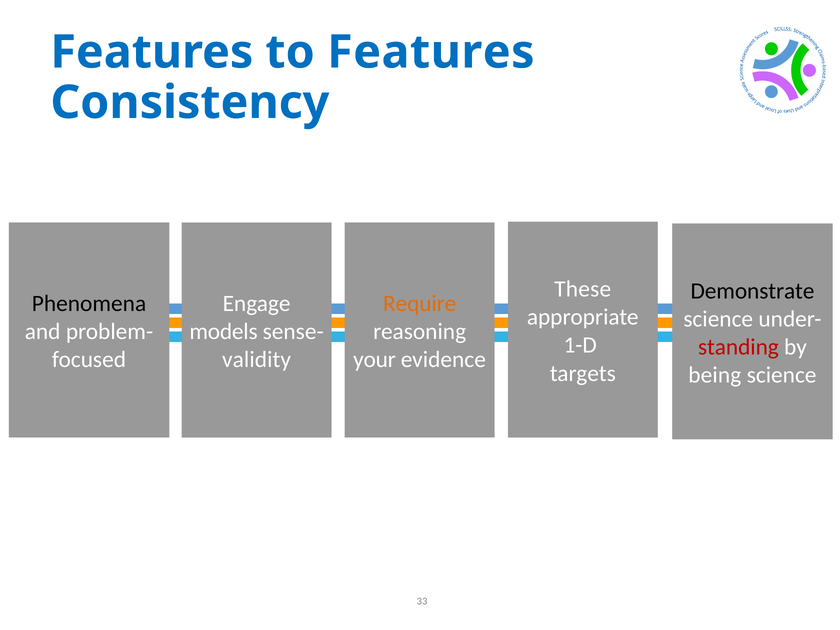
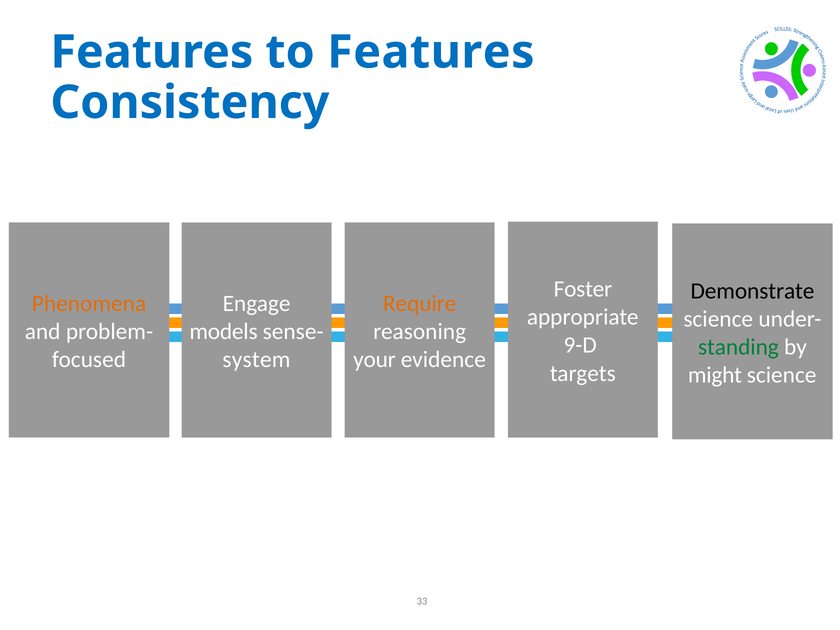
These: These -> Foster
Phenomena colour: black -> orange
1-D: 1-D -> 9-D
standing colour: red -> green
validity: validity -> system
being: being -> might
